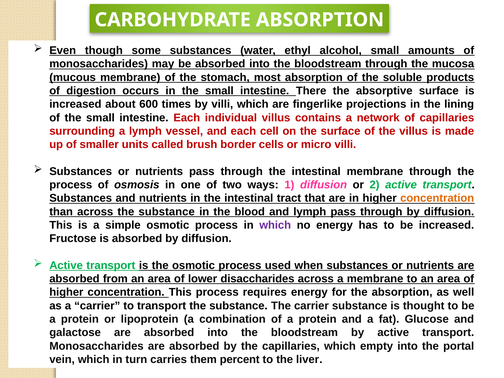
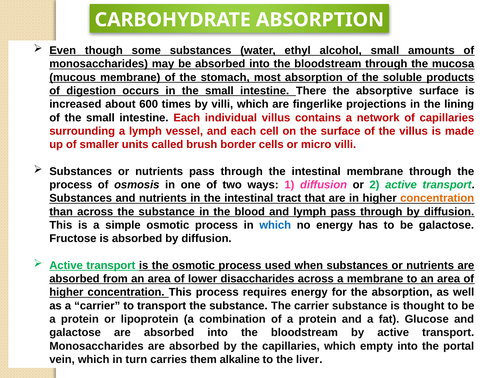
which at (275, 225) colour: purple -> blue
be increased: increased -> galactose
percent: percent -> alkaline
